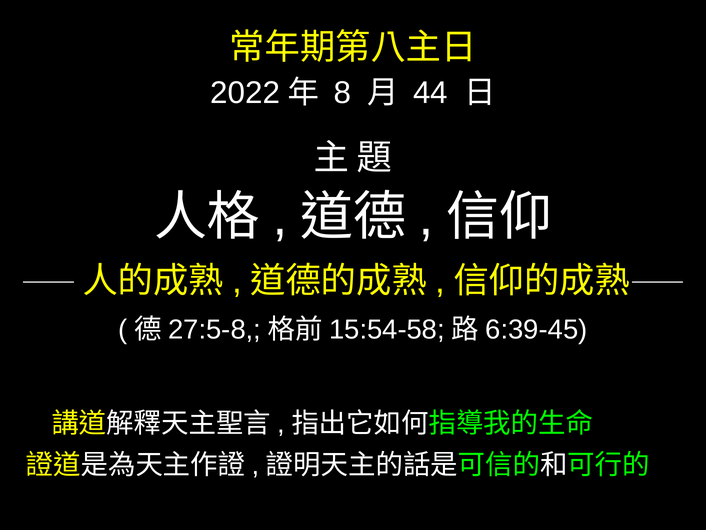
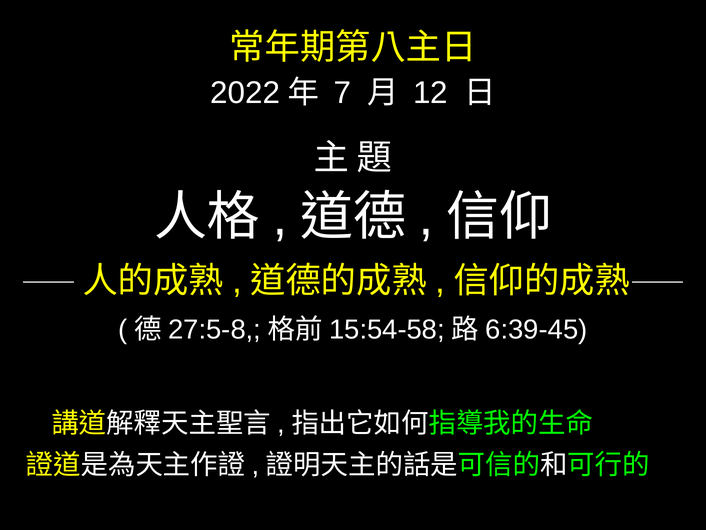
8: 8 -> 7
44: 44 -> 12
